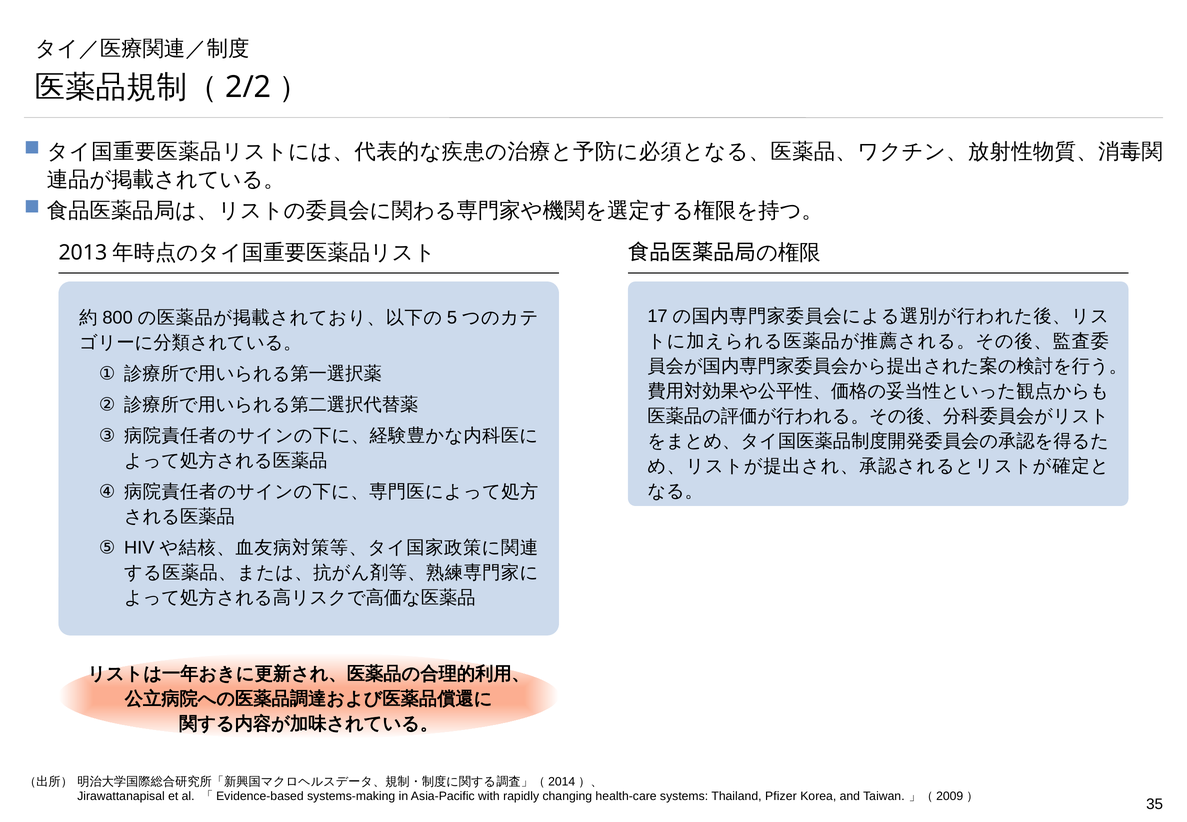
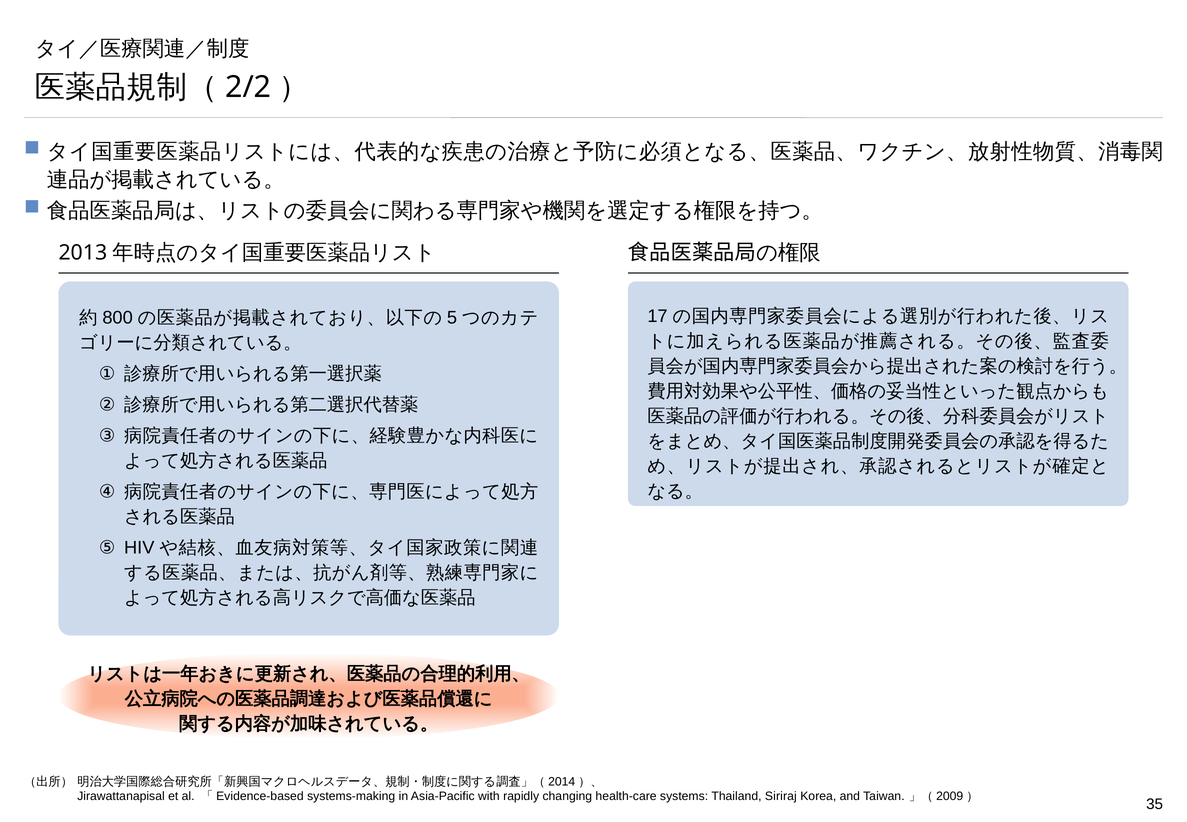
Pfizer: Pfizer -> Siriraj
